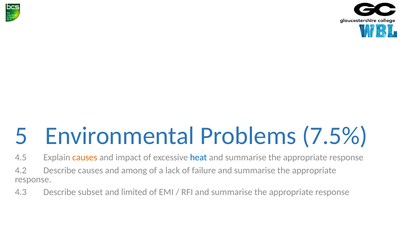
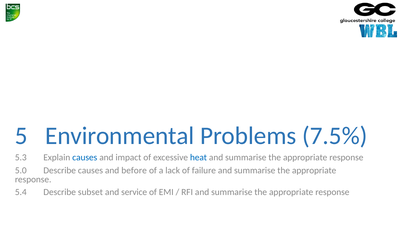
4.5: 4.5 -> 5.3
causes at (85, 158) colour: orange -> blue
4.2: 4.2 -> 5.0
among: among -> before
4.3: 4.3 -> 5.4
limited: limited -> service
